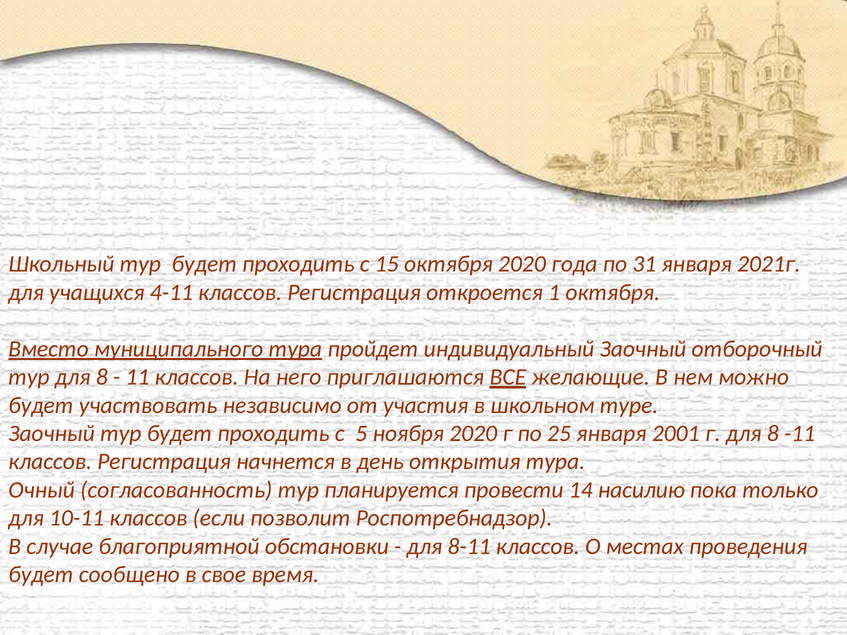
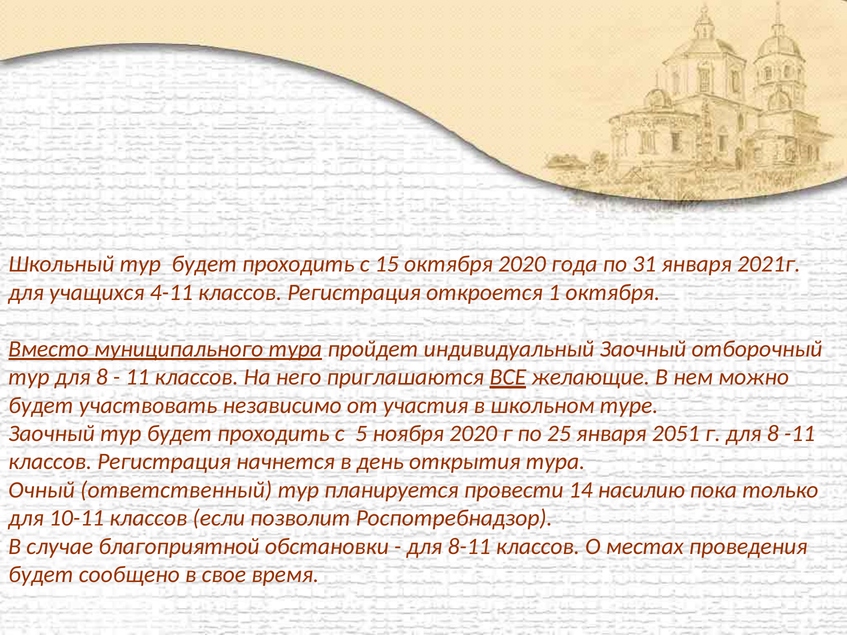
2001: 2001 -> 2051
согласованность: согласованность -> ответственный
